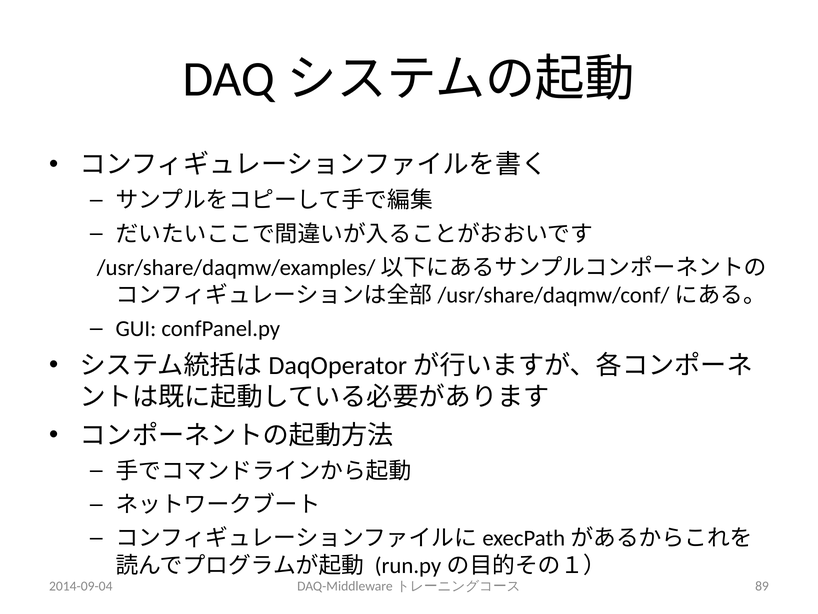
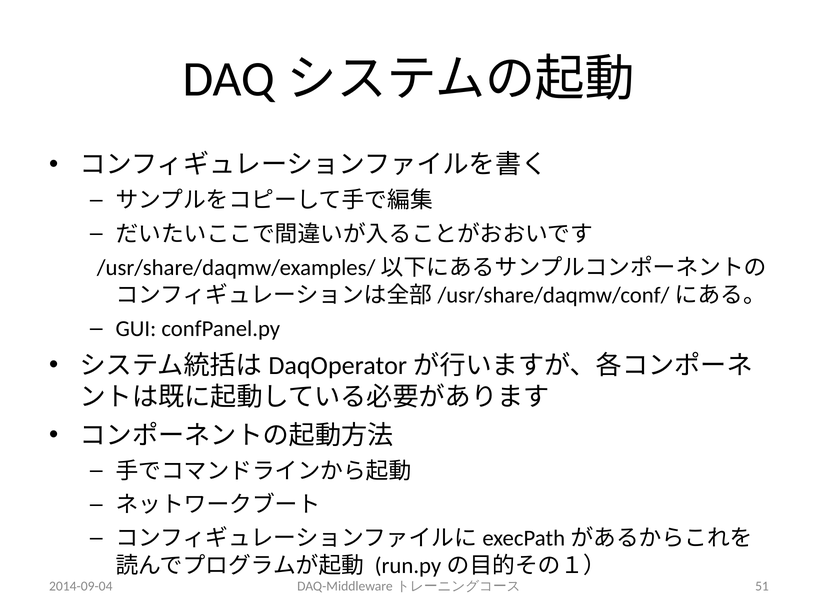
89: 89 -> 51
